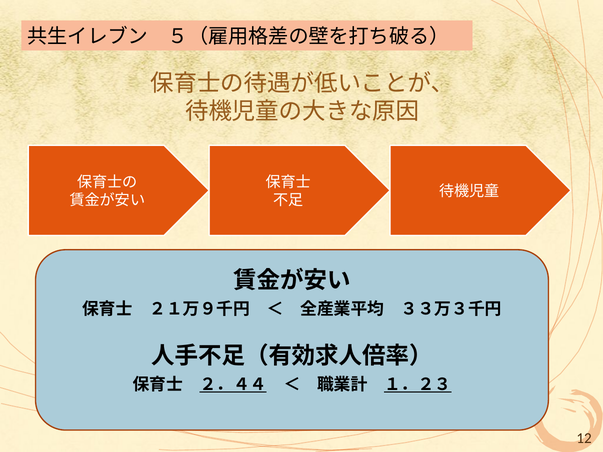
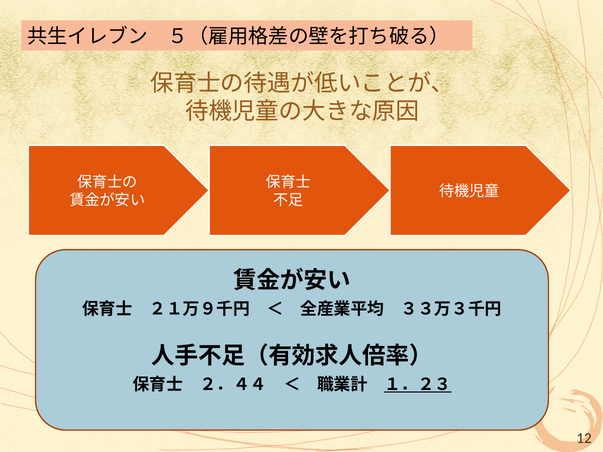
２．４４ underline: present -> none
